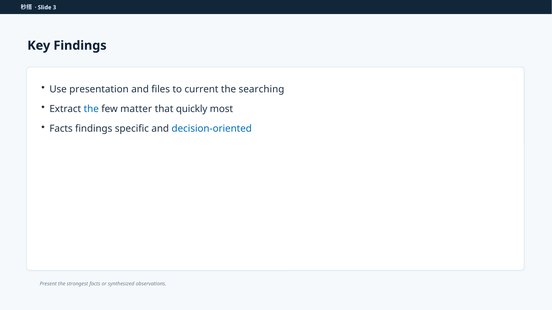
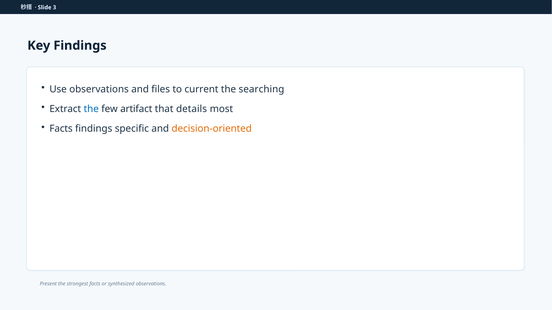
Use presentation: presentation -> observations
matter: matter -> artifact
quickly: quickly -> details
decision-oriented colour: blue -> orange
